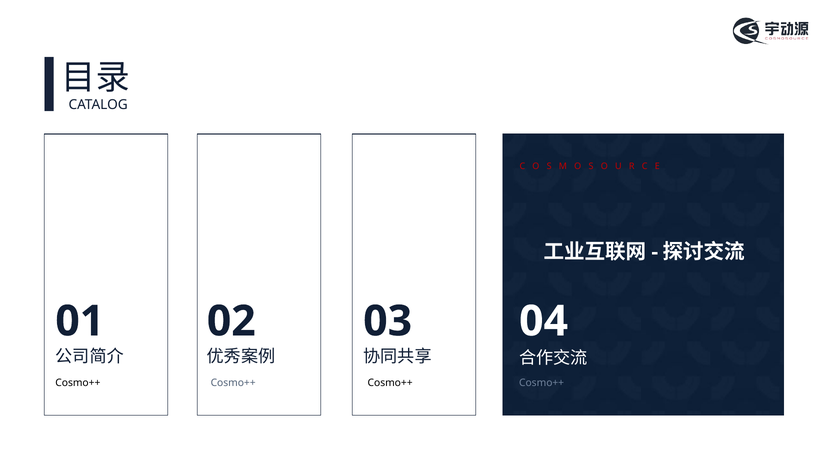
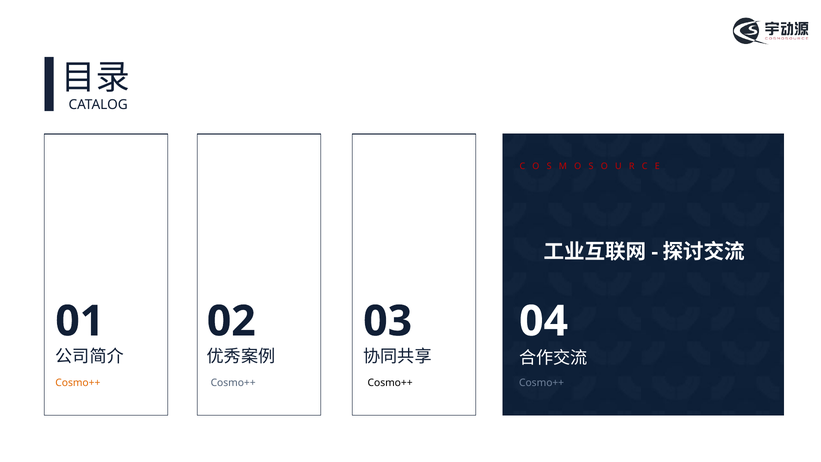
Cosmo++ at (78, 383) colour: black -> orange
